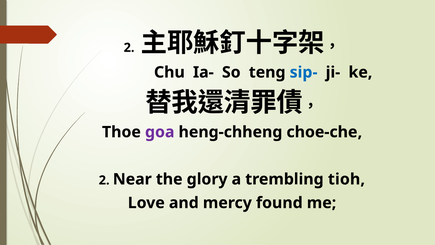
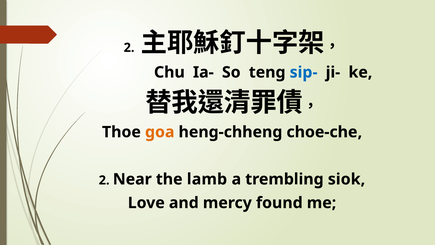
goa colour: purple -> orange
glory: glory -> lamb
tioh: tioh -> siok
